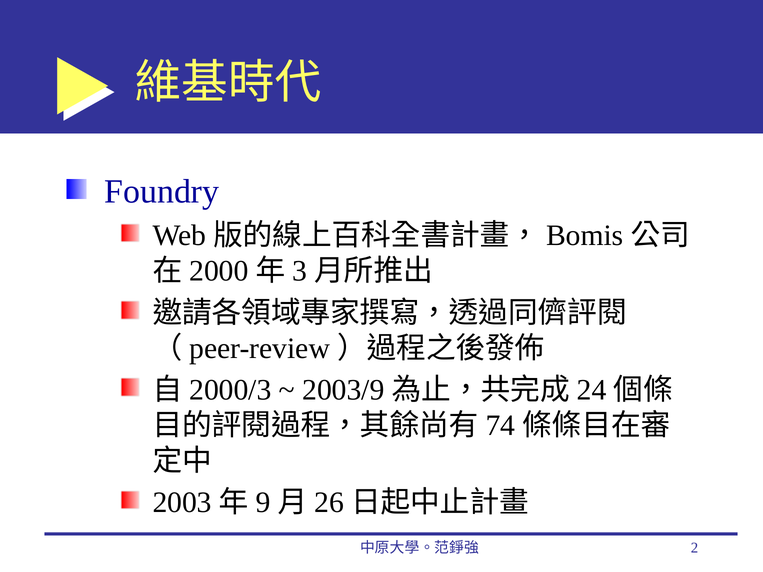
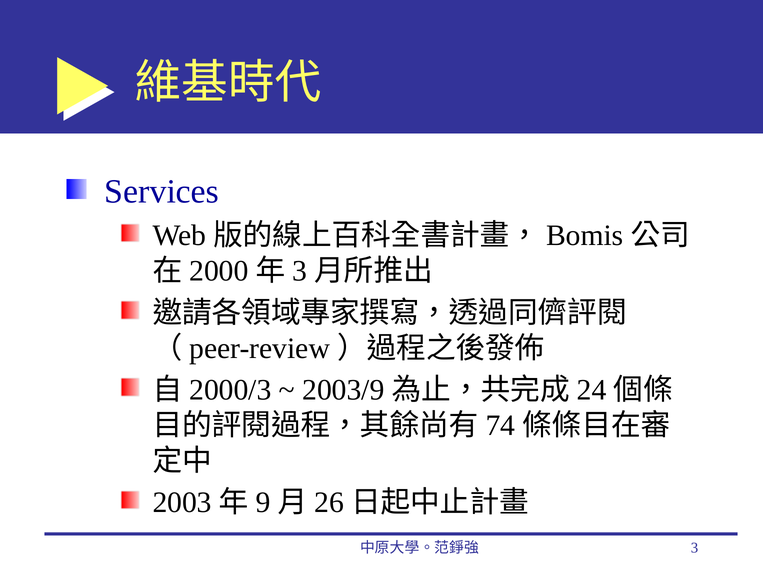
Foundry: Foundry -> Services
2 at (694, 548): 2 -> 3
